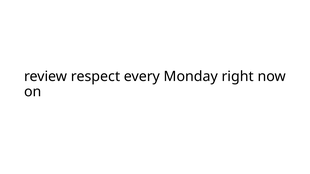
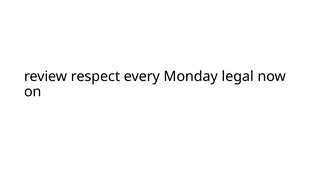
right: right -> legal
